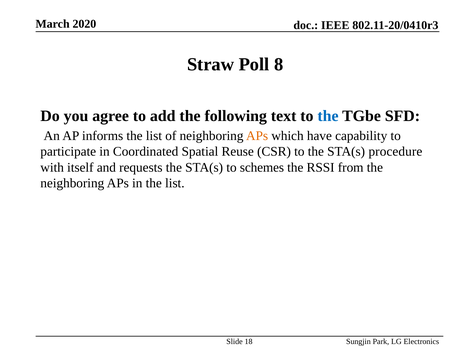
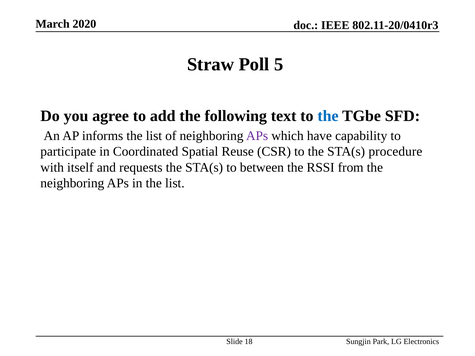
8: 8 -> 5
APs at (257, 136) colour: orange -> purple
schemes: schemes -> between
